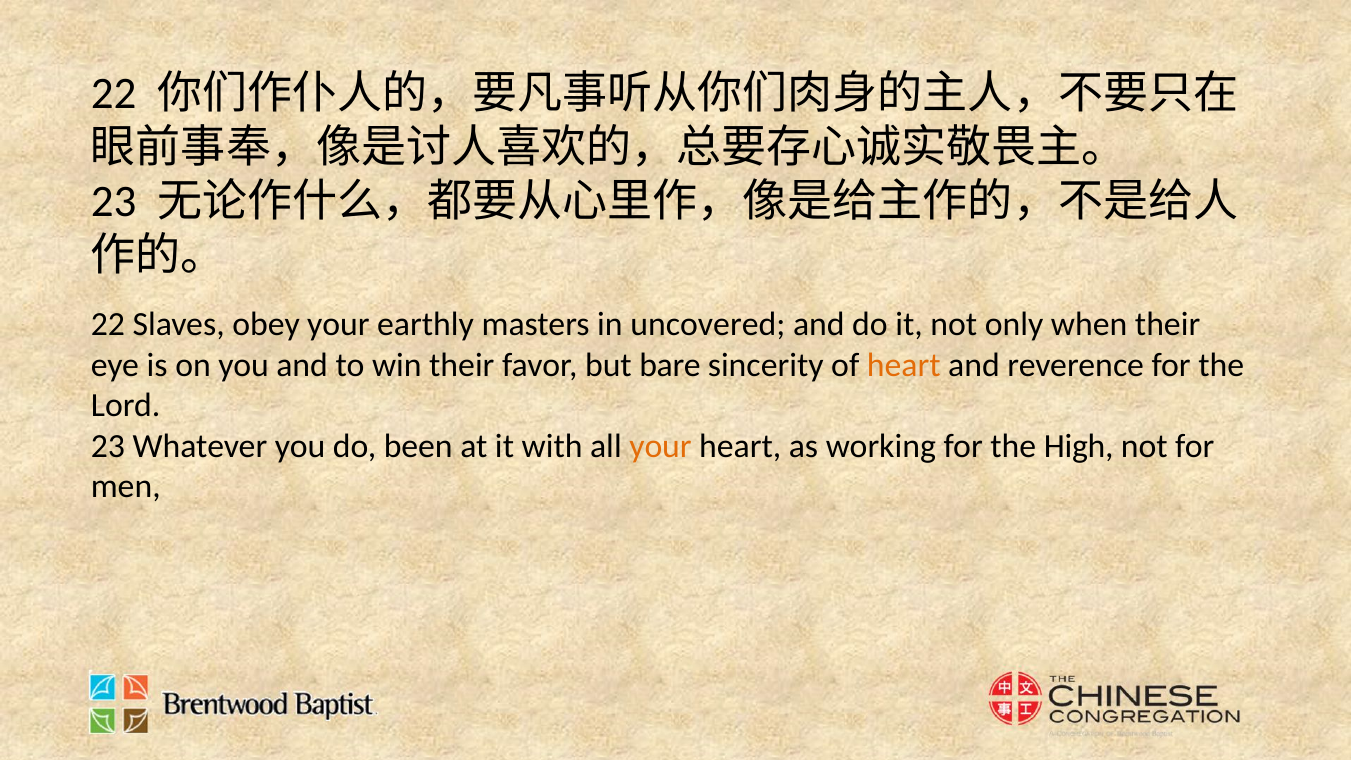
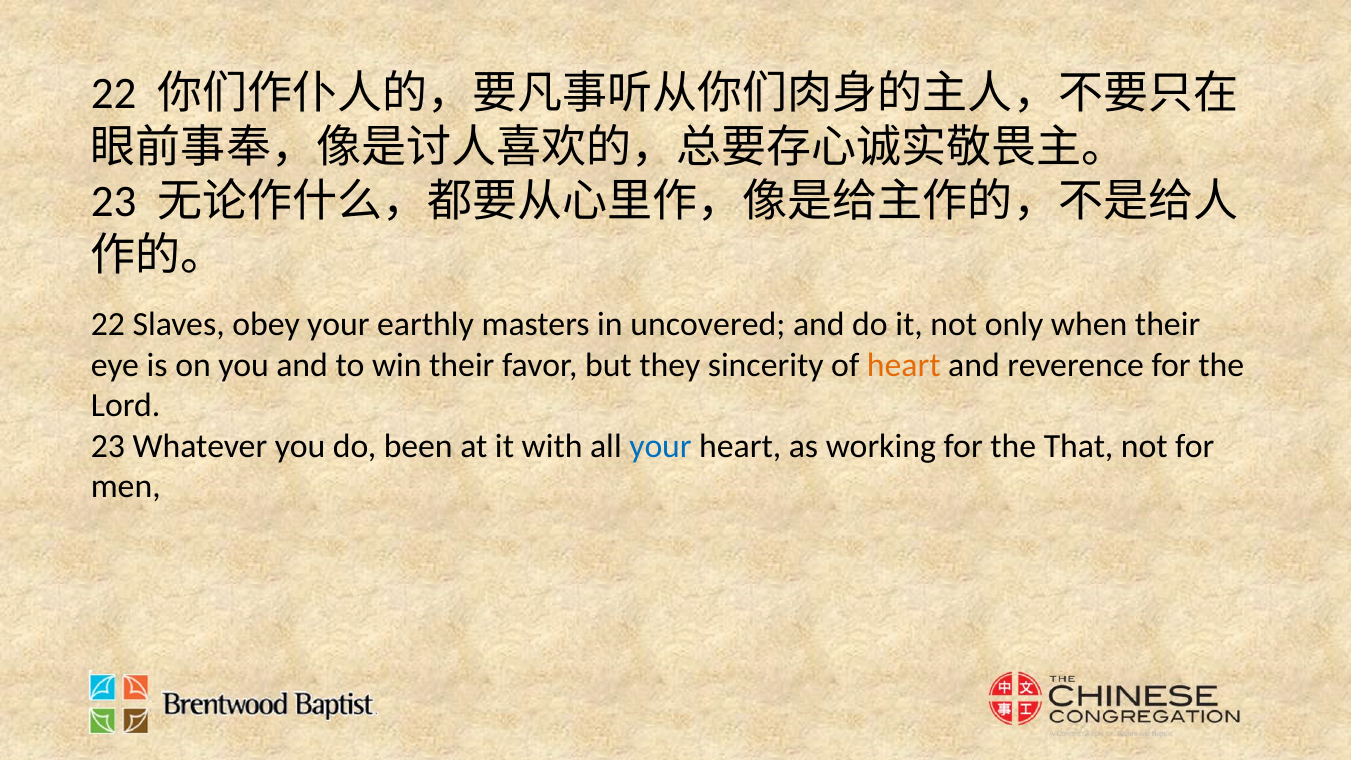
bare: bare -> they
your at (660, 446) colour: orange -> blue
High: High -> That
